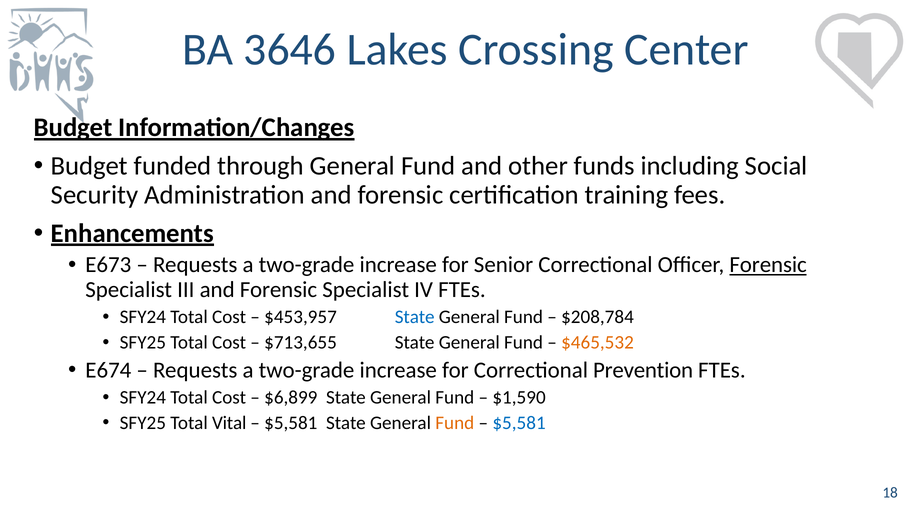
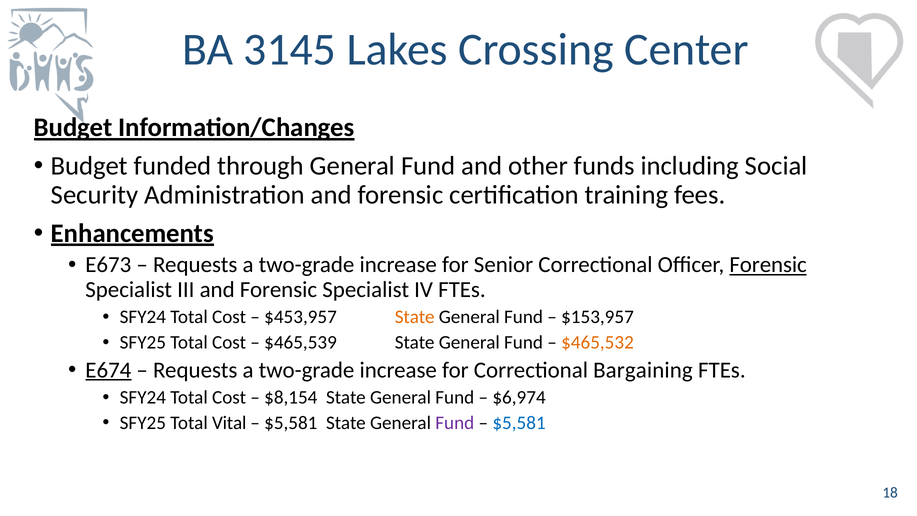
3646: 3646 -> 3145
State at (415, 317) colour: blue -> orange
$208,784: $208,784 -> $153,957
$713,655: $713,655 -> $465,539
E674 underline: none -> present
Prevention: Prevention -> Bargaining
$6,899: $6,899 -> $8,154
$1,590: $1,590 -> $6,974
Fund at (455, 423) colour: orange -> purple
